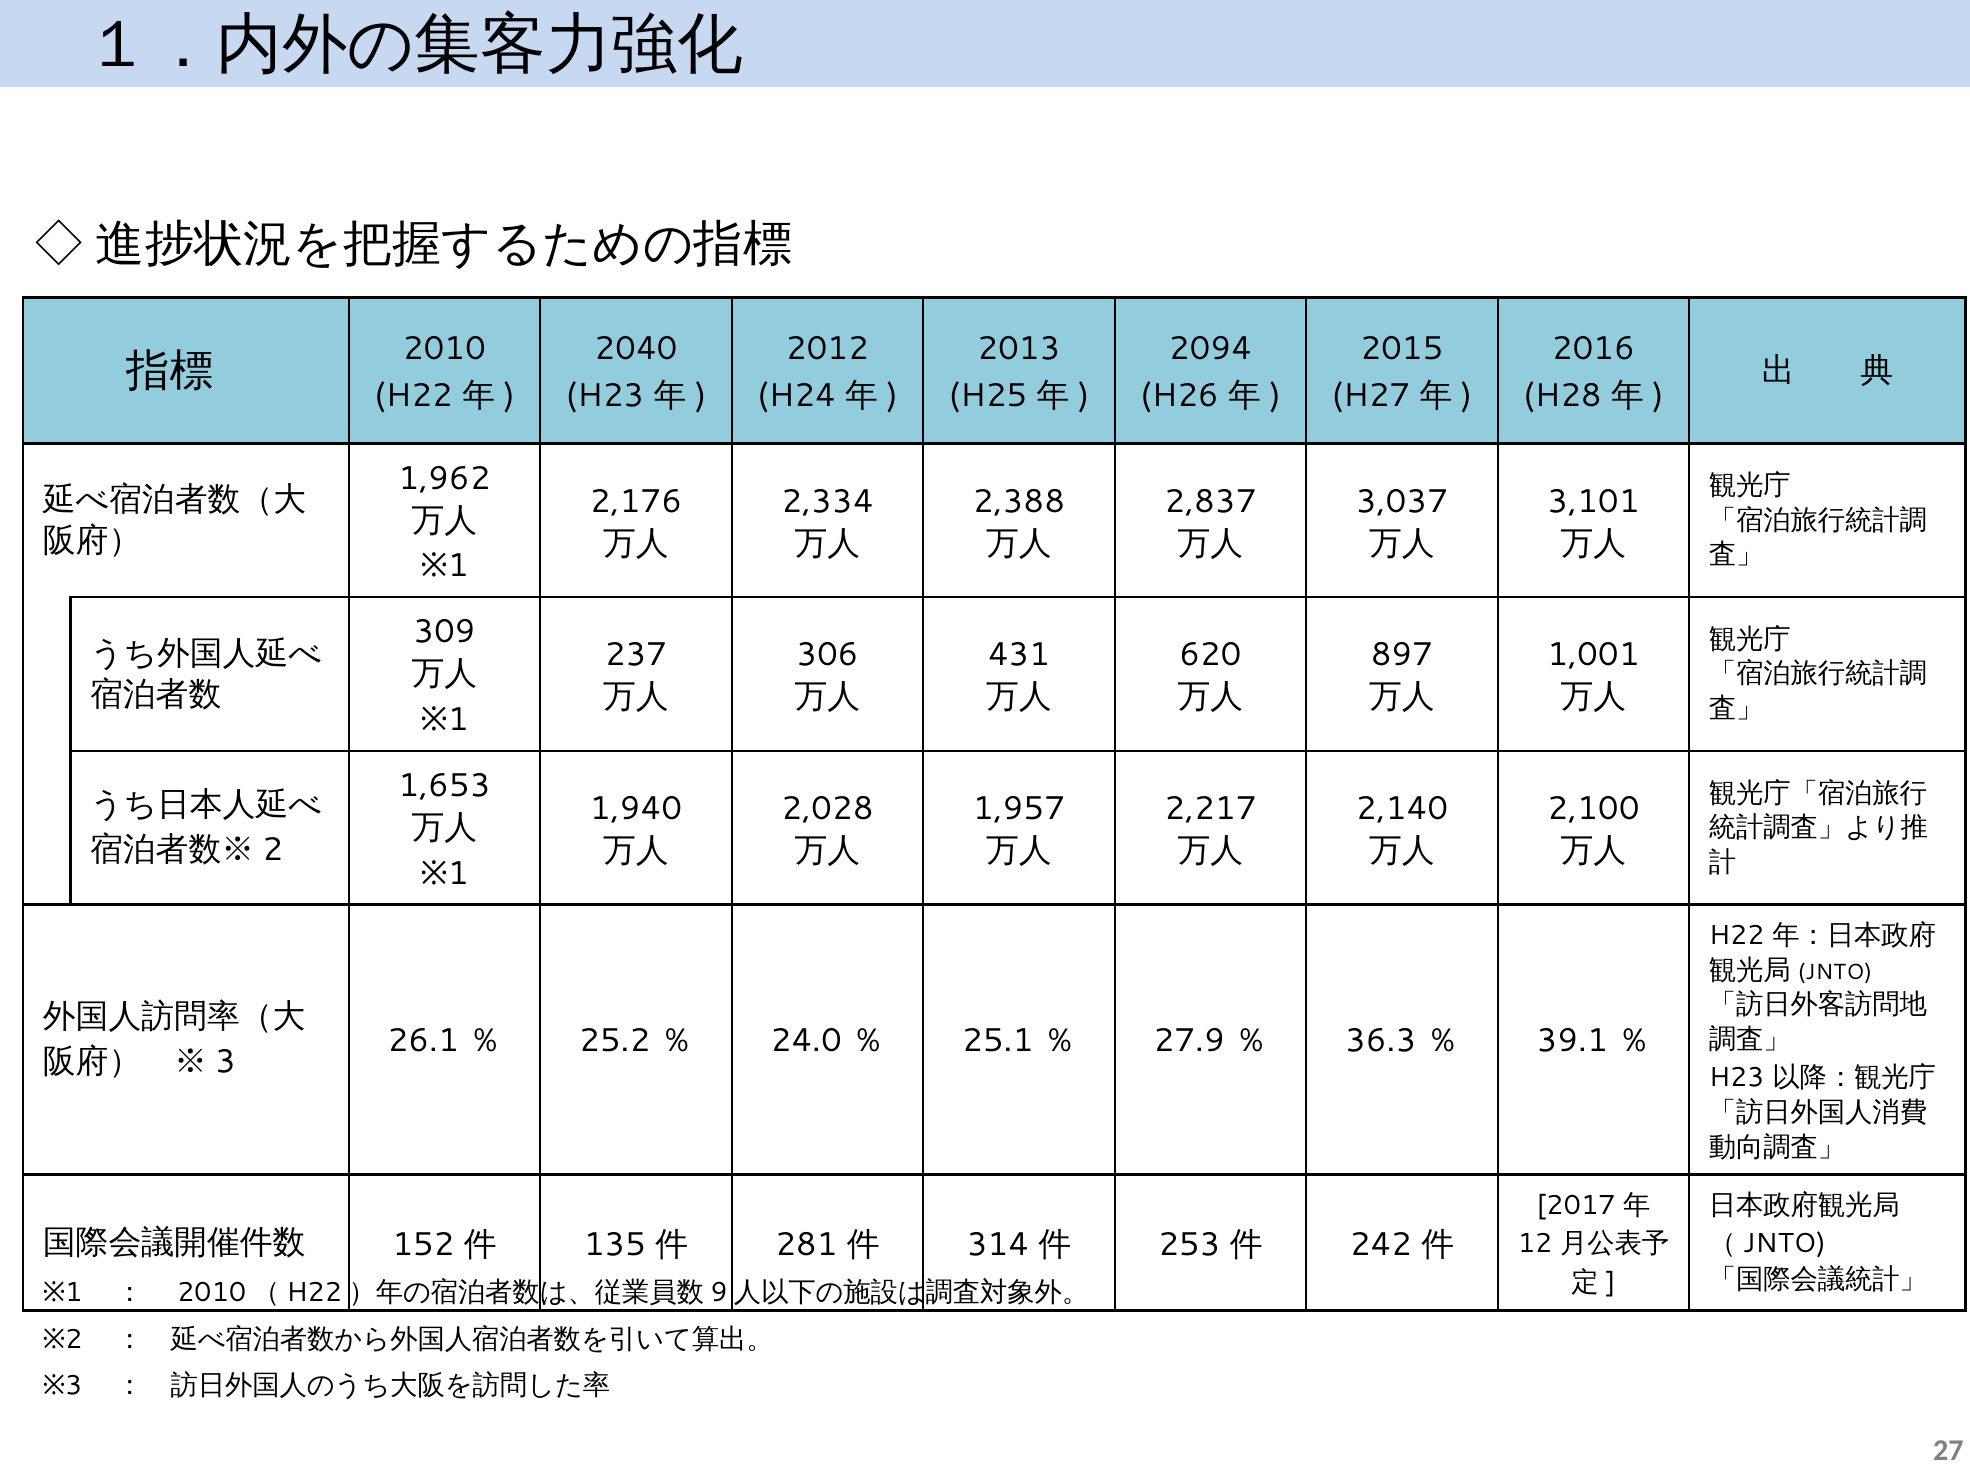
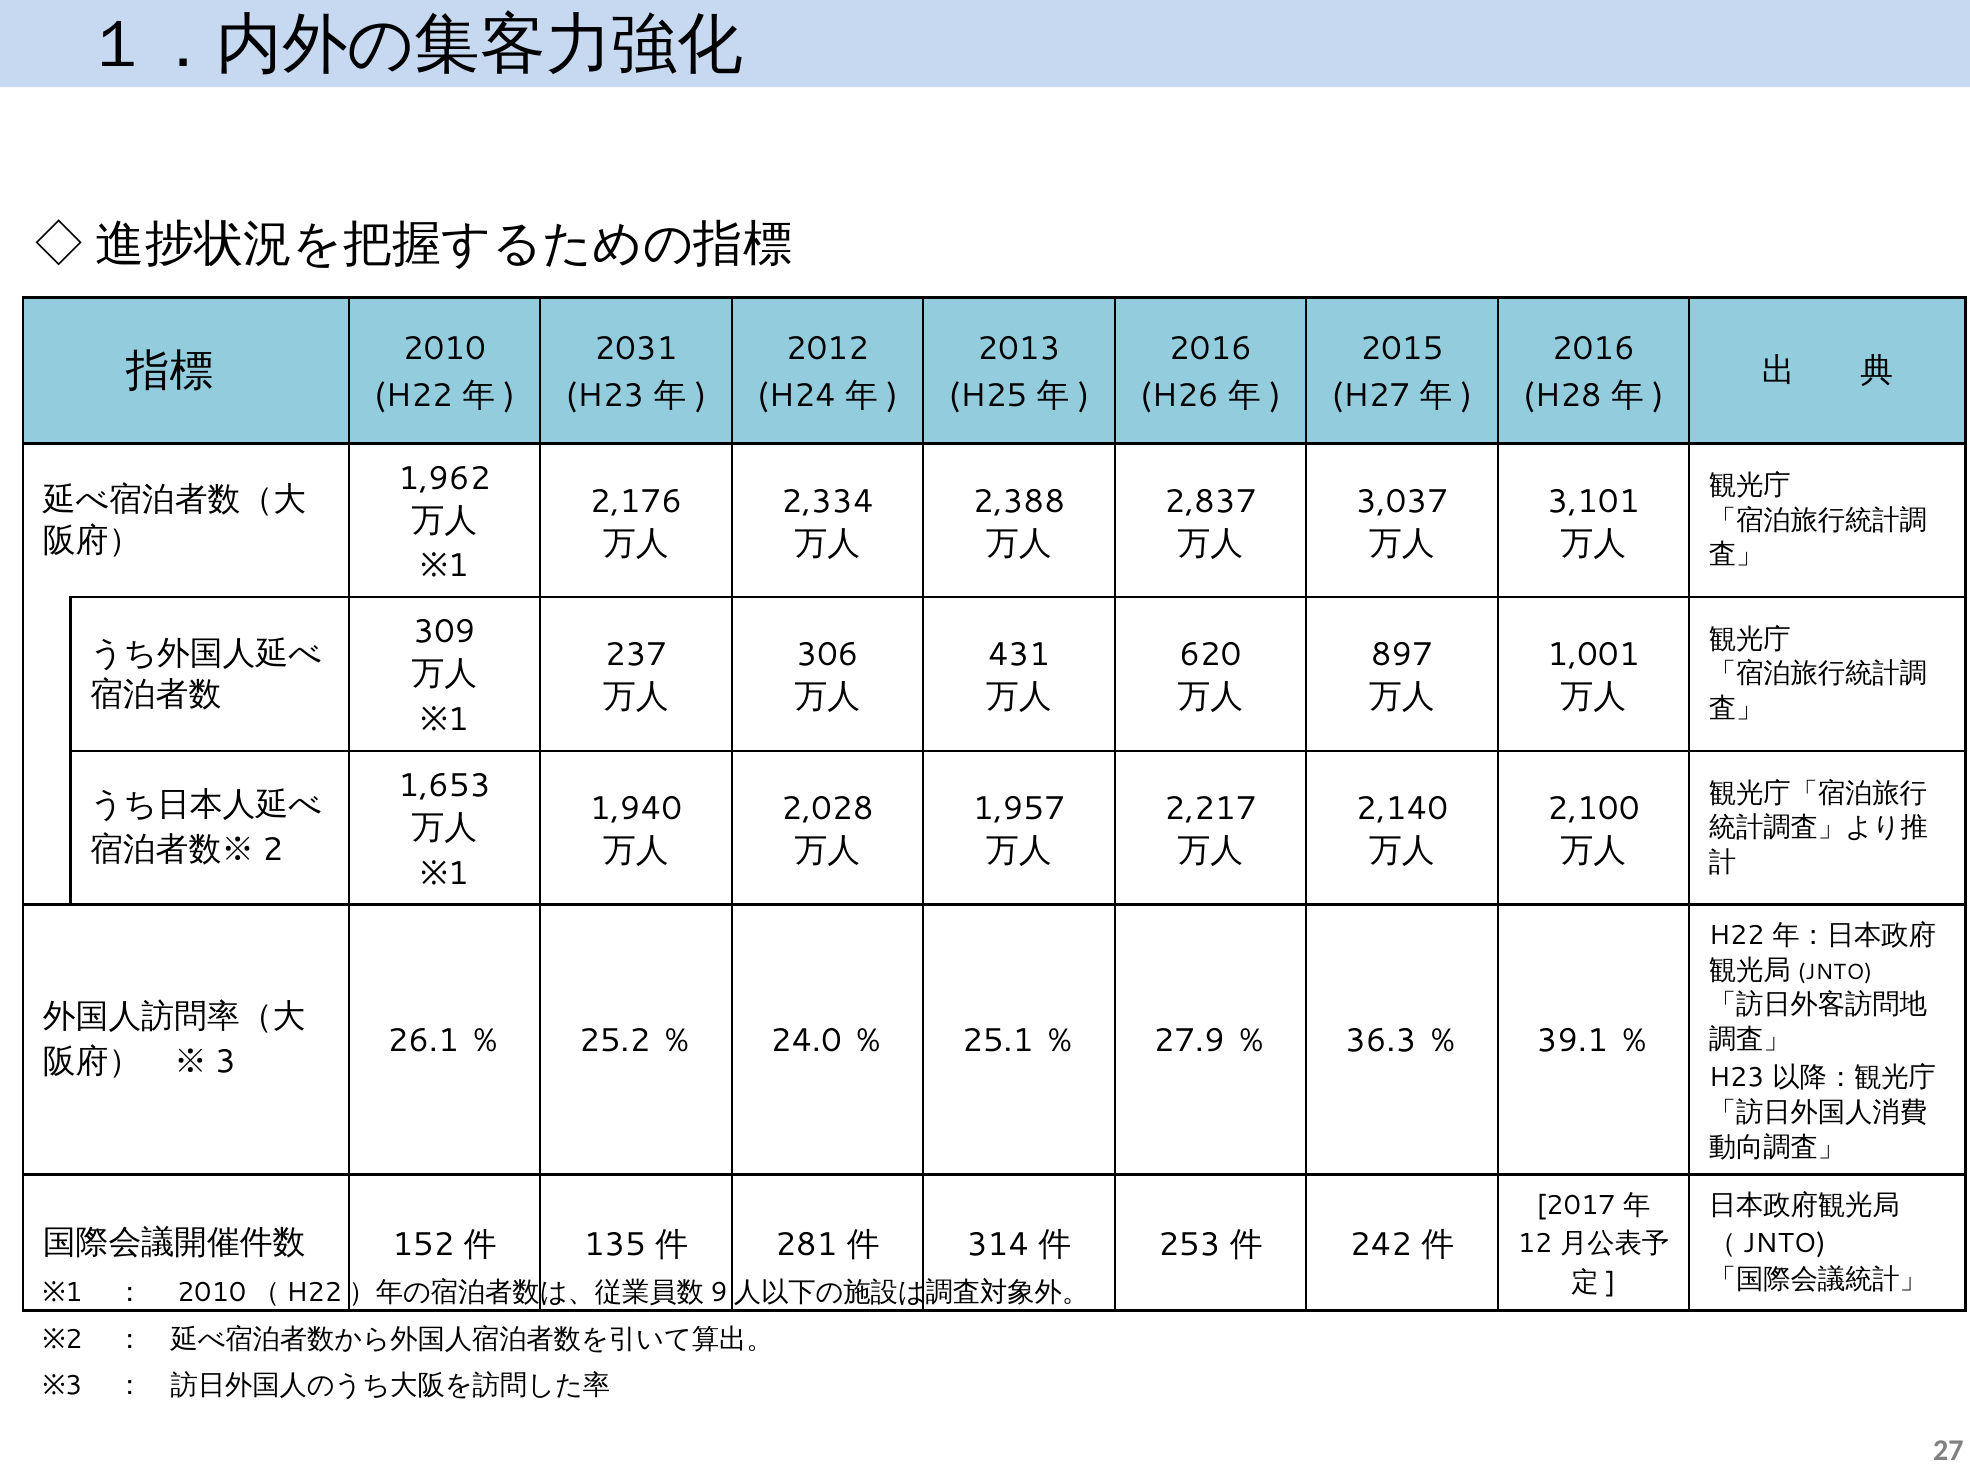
2040: 2040 -> 2031
2094 at (1210, 349): 2094 -> 2016
